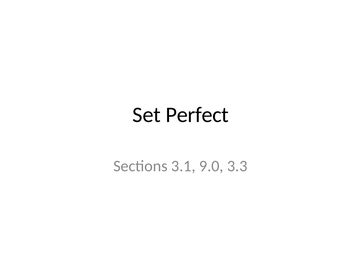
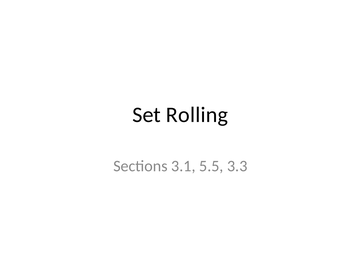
Perfect: Perfect -> Rolling
9.0: 9.0 -> 5.5
